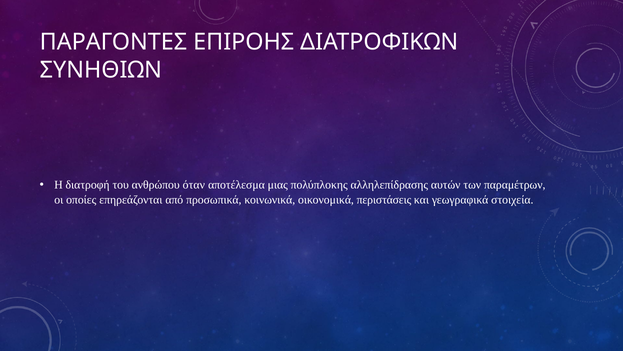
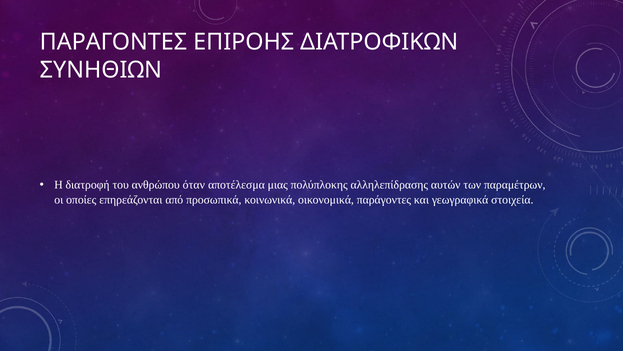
περιστάσεις: περιστάσεις -> παράγοντες
